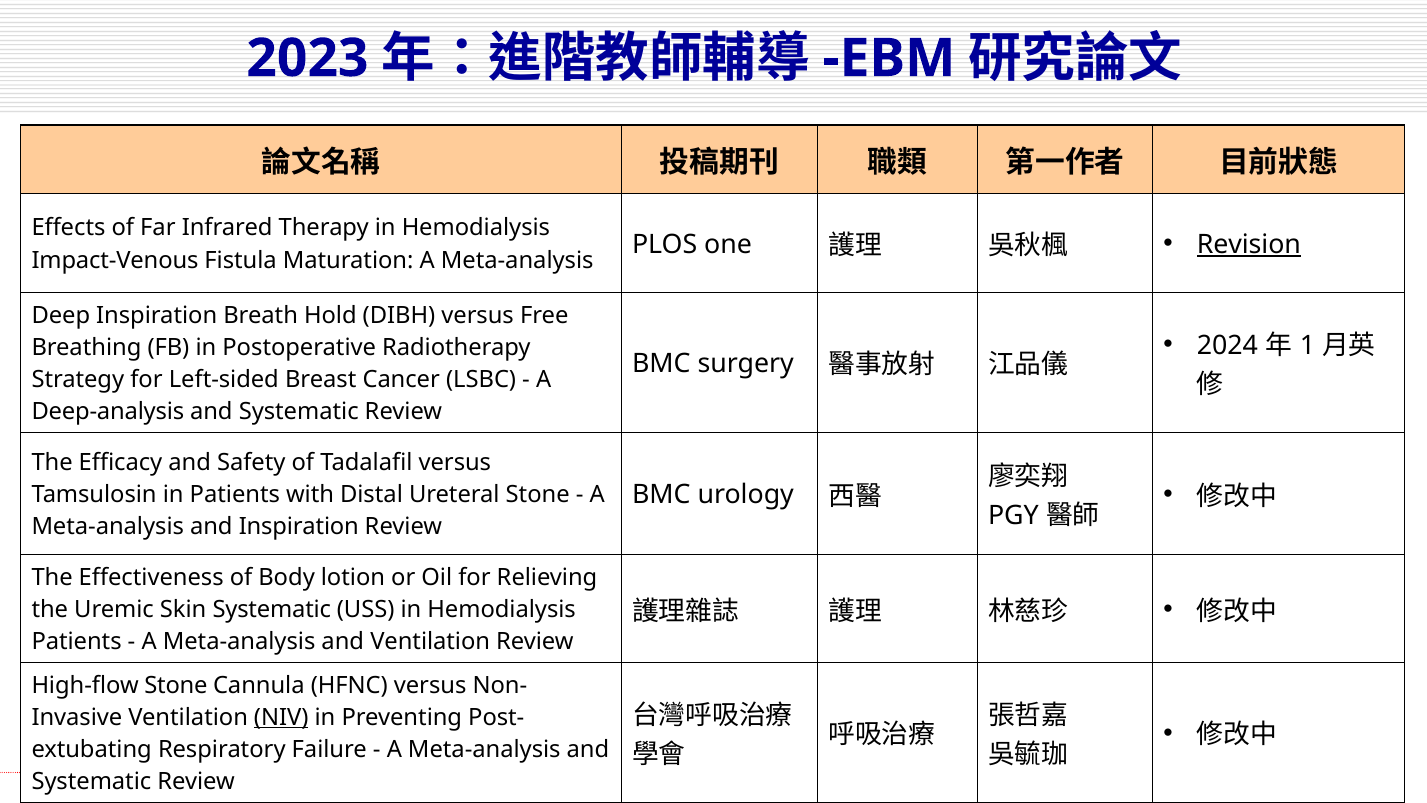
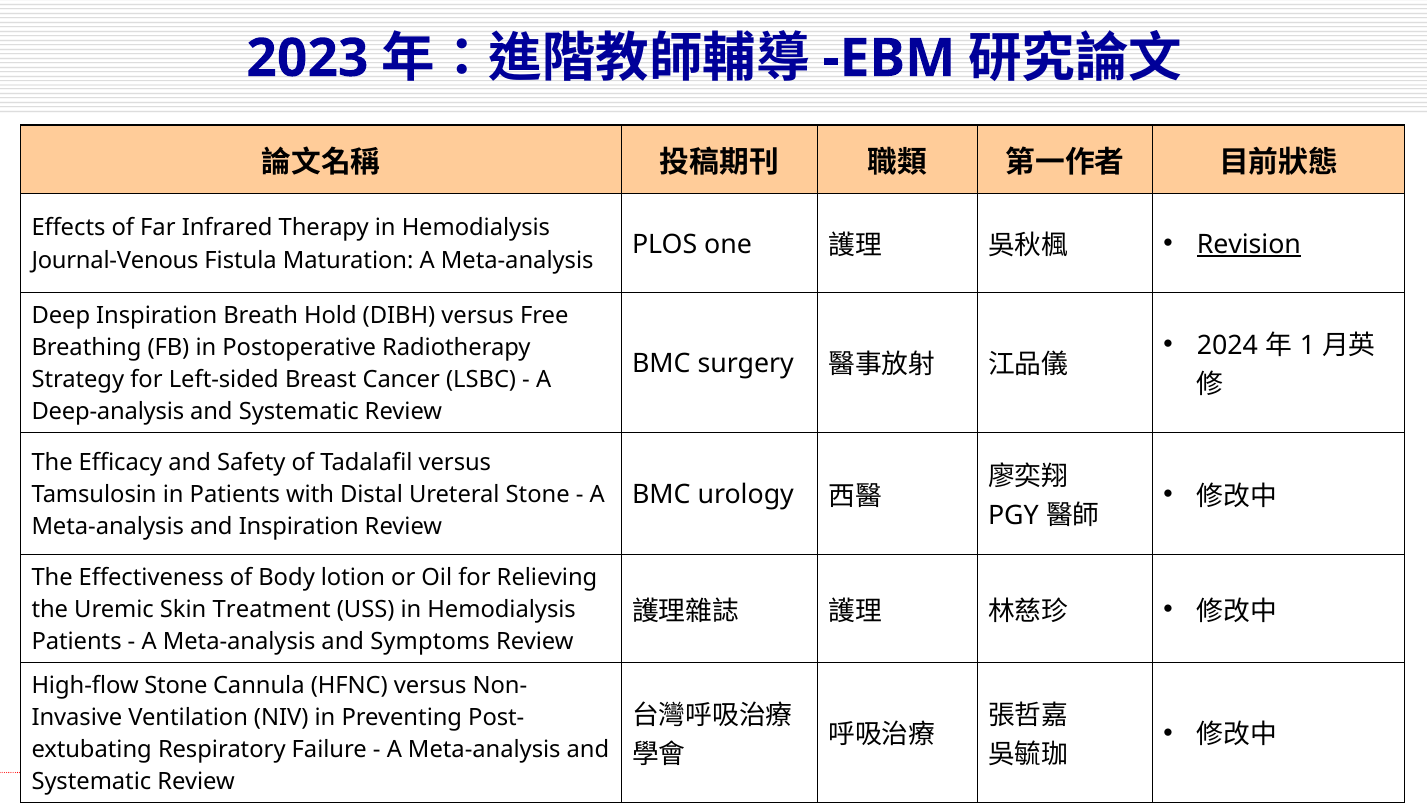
Impact-Venous: Impact-Venous -> Journal-Venous
Skin Systematic: Systematic -> Treatment
and Ventilation: Ventilation -> Symptoms
NIV underline: present -> none
